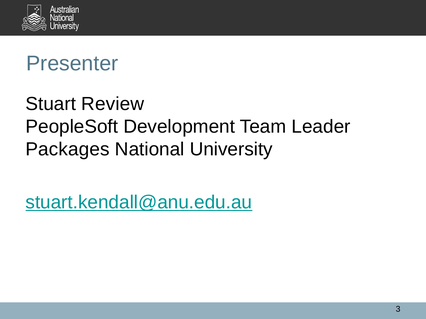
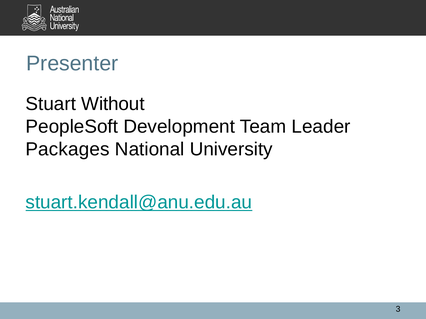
Review: Review -> Without
